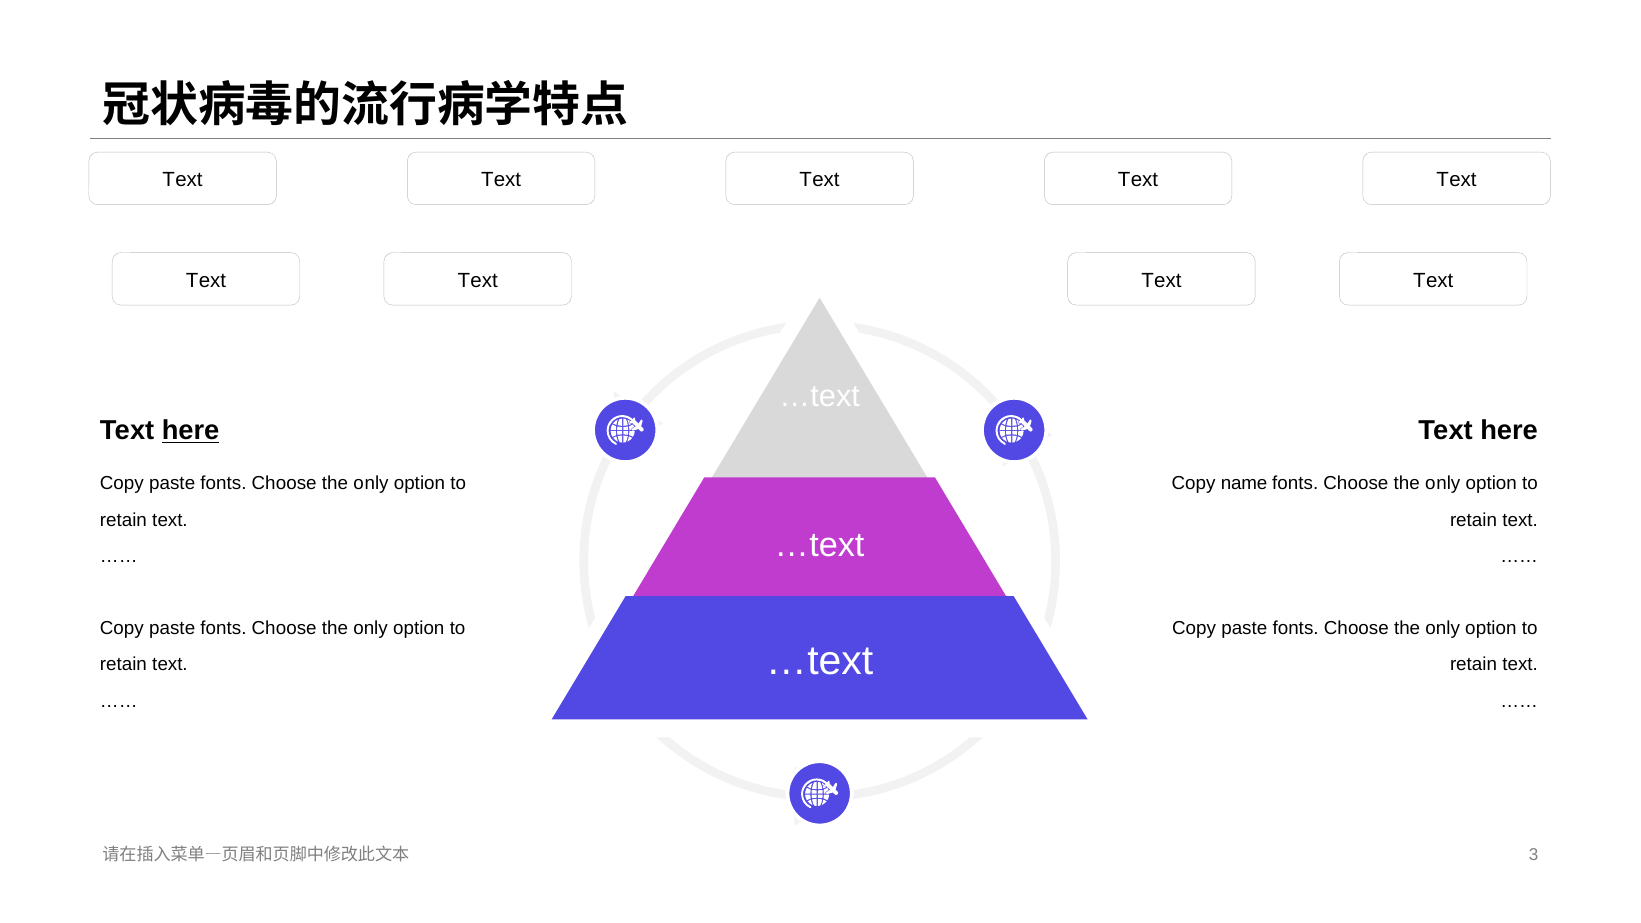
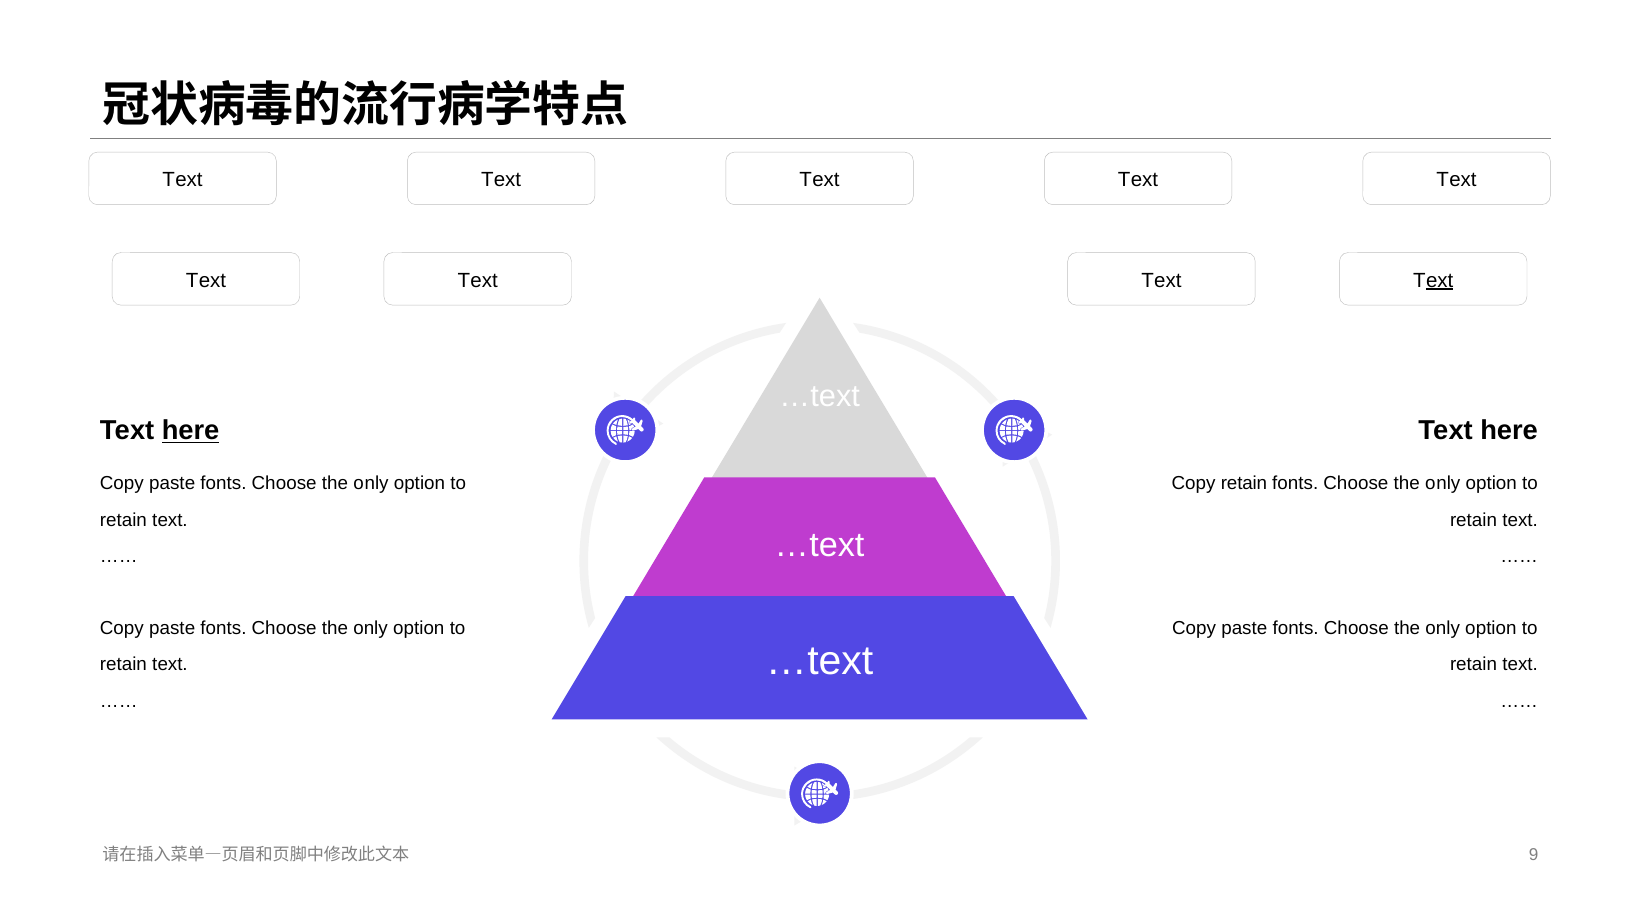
ext at (1440, 280) underline: none -> present
Copy name: name -> retain
3: 3 -> 9
